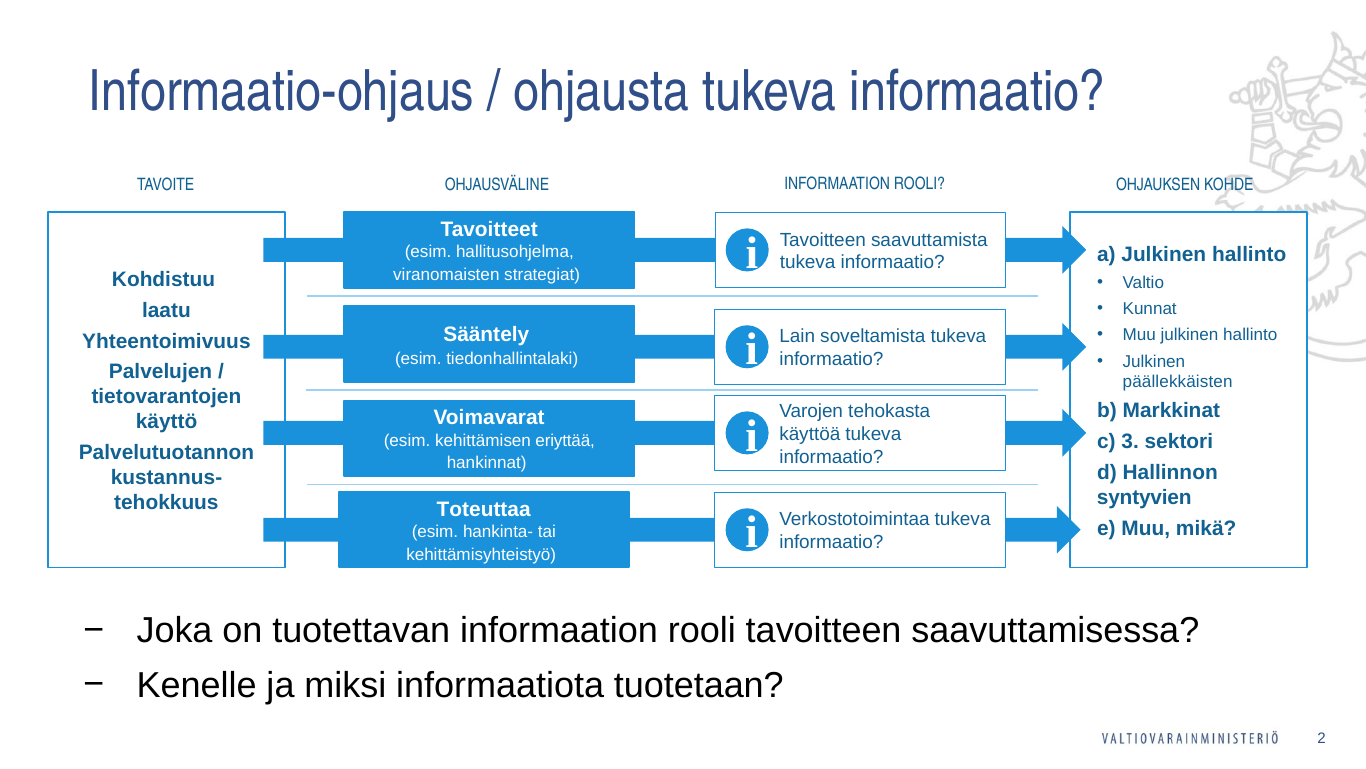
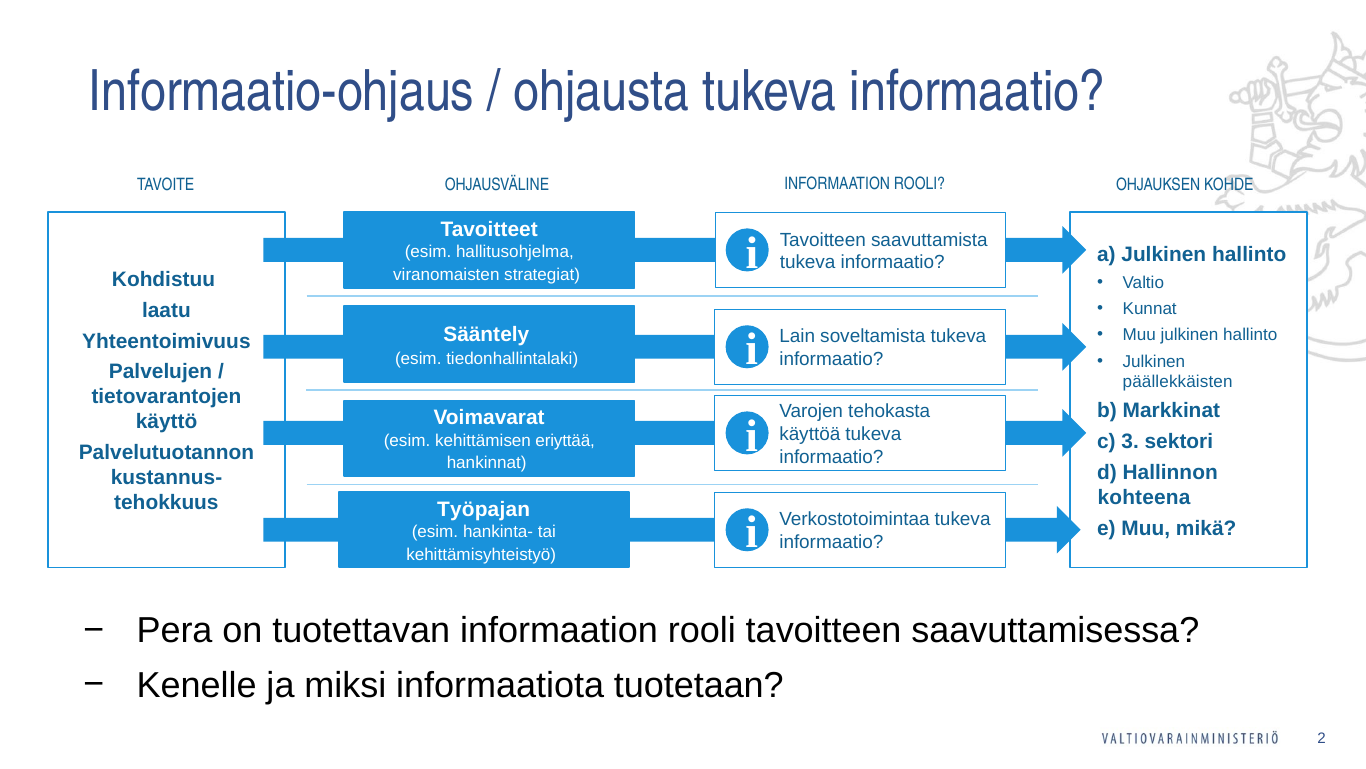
syntyvien: syntyvien -> kohteena
Toteuttaa: Toteuttaa -> Työpajan
Joka: Joka -> Pera
